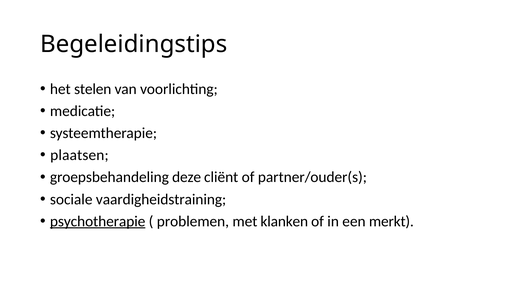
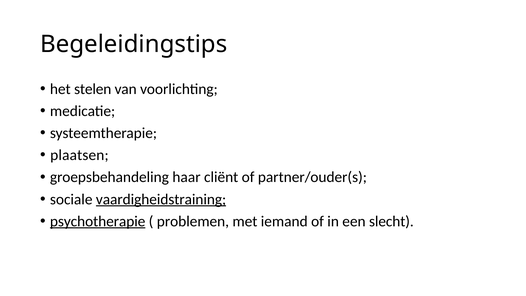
deze: deze -> haar
vaardigheidstraining underline: none -> present
klanken: klanken -> iemand
merkt: merkt -> slecht
